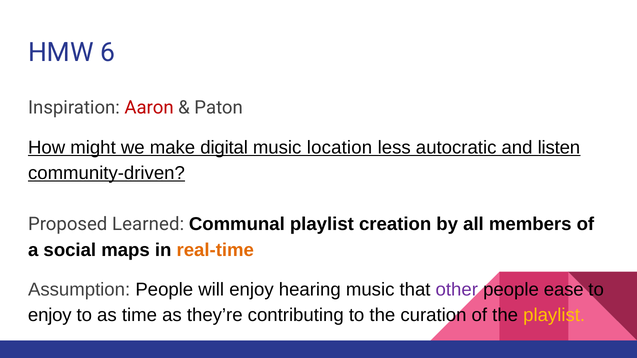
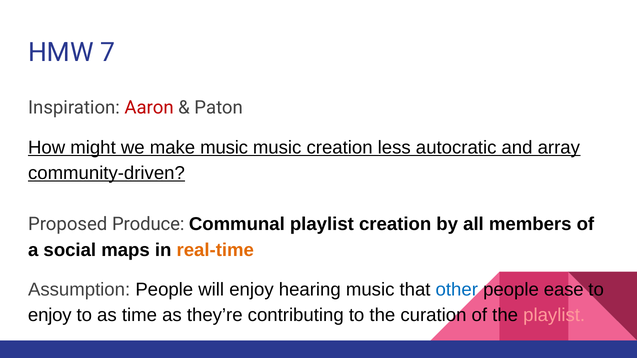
6: 6 -> 7
make digital: digital -> music
music location: location -> creation
listen: listen -> array
Learned: Learned -> Produce
other colour: purple -> blue
playlist at (554, 316) colour: yellow -> pink
